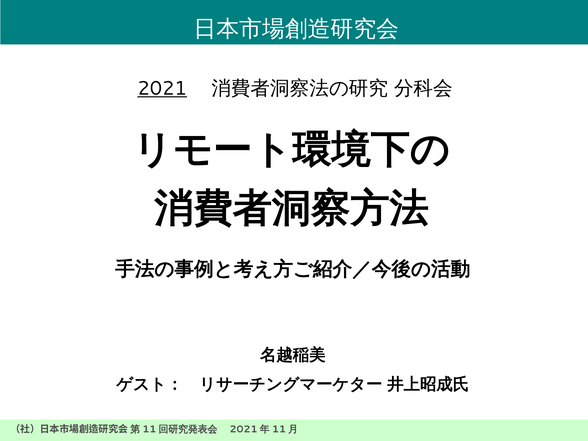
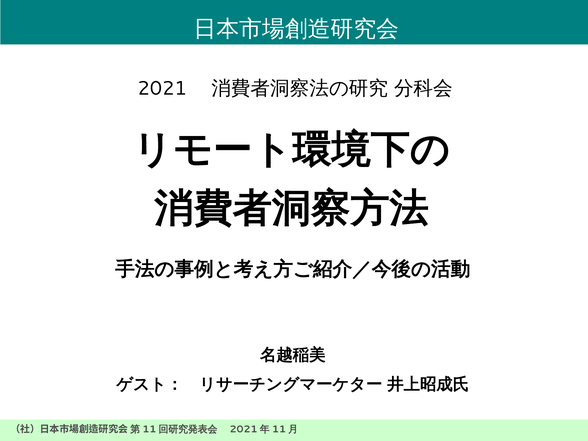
2021 underline: present -> none
